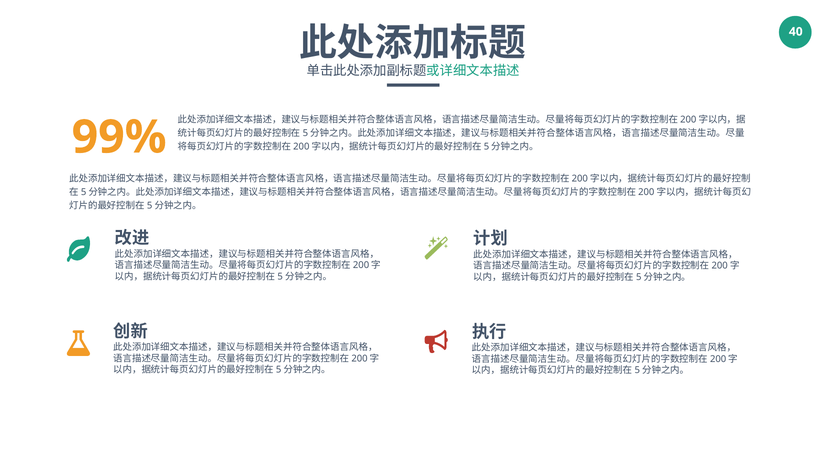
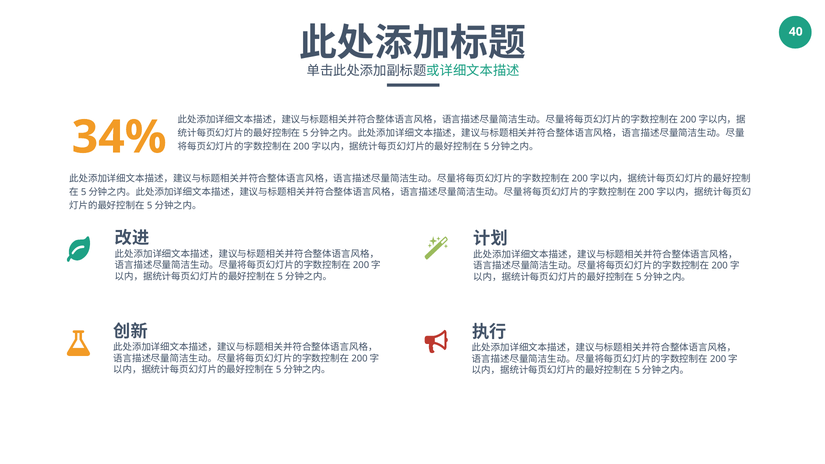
99%: 99% -> 34%
